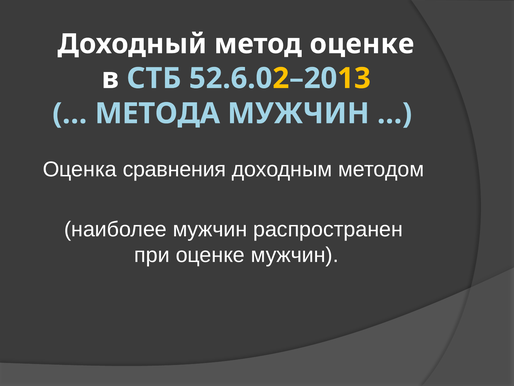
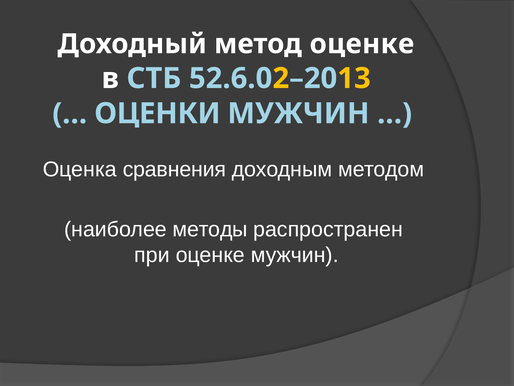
МЕТОДА: МЕТОДА -> ОЦЕНКИ
наиболее мужчин: мужчин -> методы
